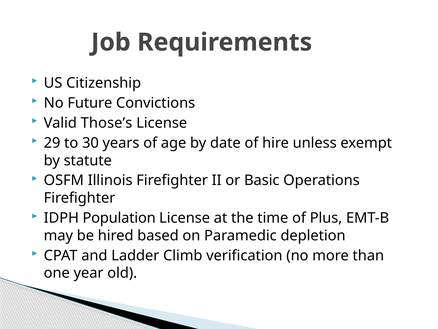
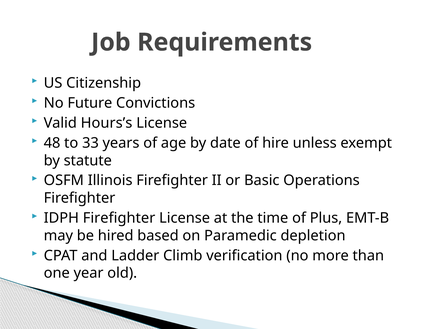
Those’s: Those’s -> Hours’s
29: 29 -> 48
30: 30 -> 33
IDPH Population: Population -> Firefighter
